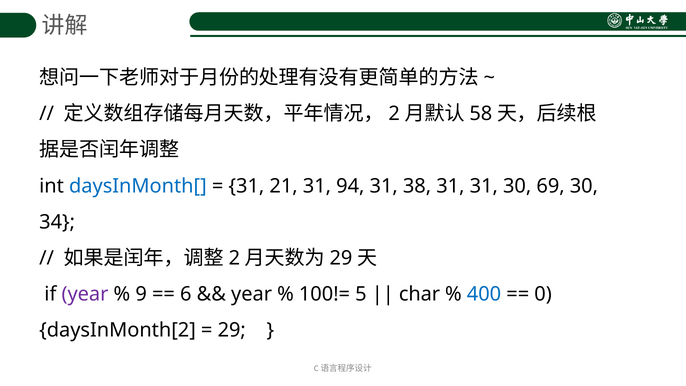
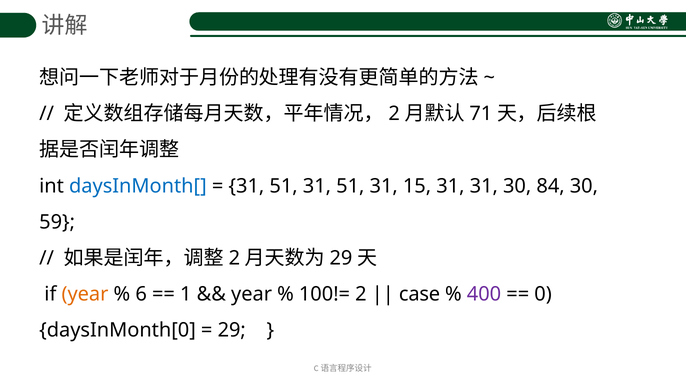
58: 58 -> 71
21 at (284, 186): 21 -> 51
94 at (350, 186): 94 -> 51
38: 38 -> 15
69: 69 -> 84
34: 34 -> 59
year at (85, 294) colour: purple -> orange
9: 9 -> 6
6: 6 -> 1
100!= 5: 5 -> 2
char: char -> case
400 colour: blue -> purple
daysInMonth[2: daysInMonth[2 -> daysInMonth[0
